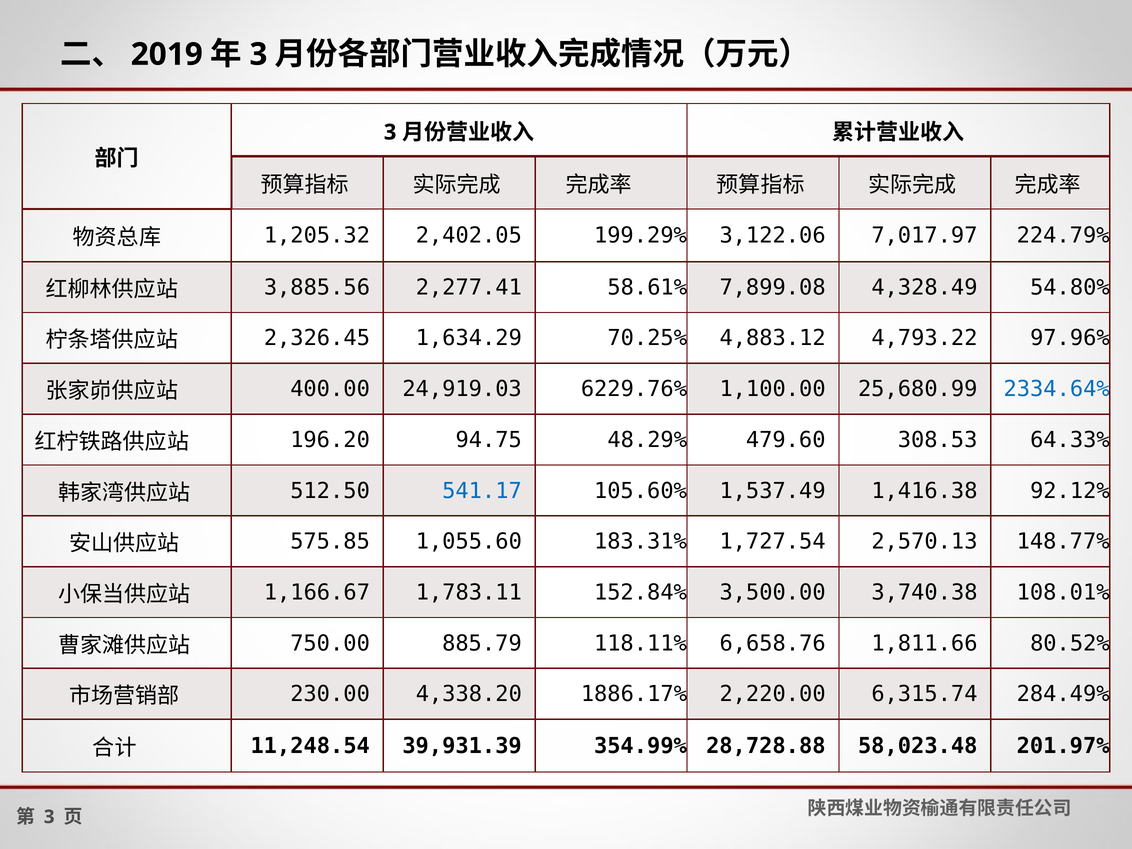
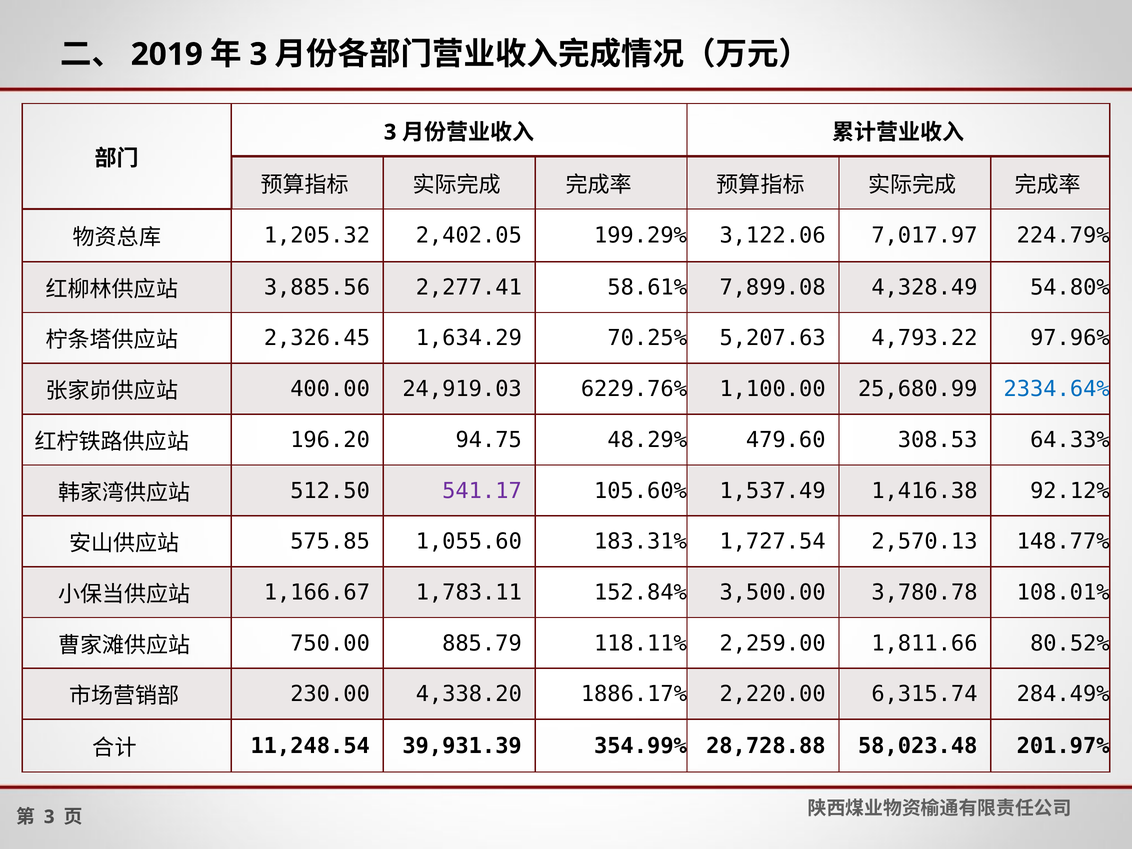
4,883.12: 4,883.12 -> 5,207.63
541.17 colour: blue -> purple
3,740.38: 3,740.38 -> 3,780.78
6,658.76: 6,658.76 -> 2,259.00
